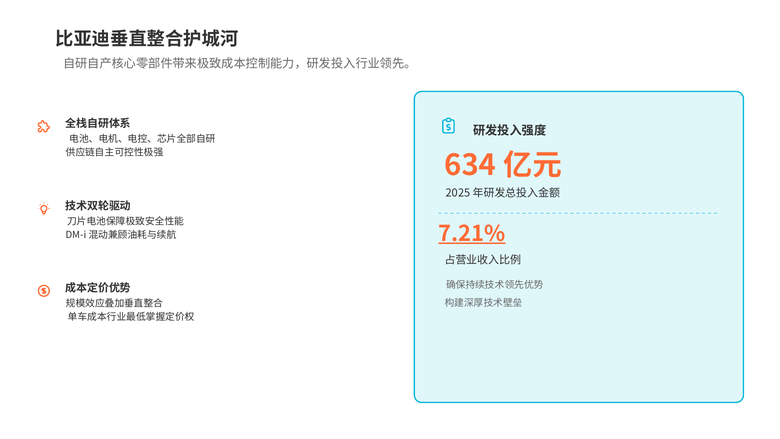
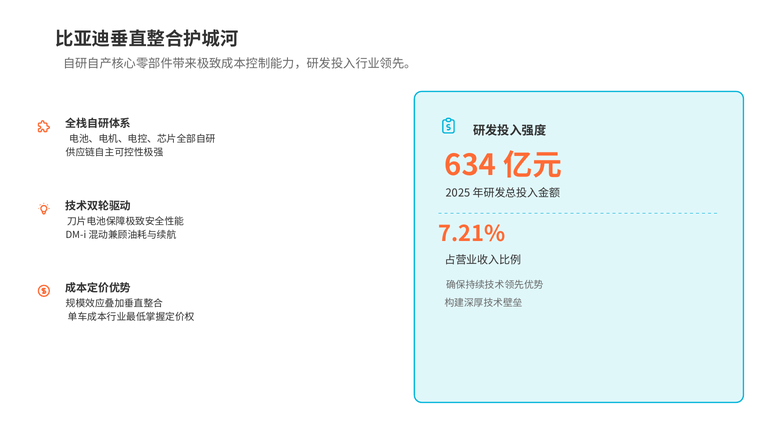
7.21% underline: present -> none
